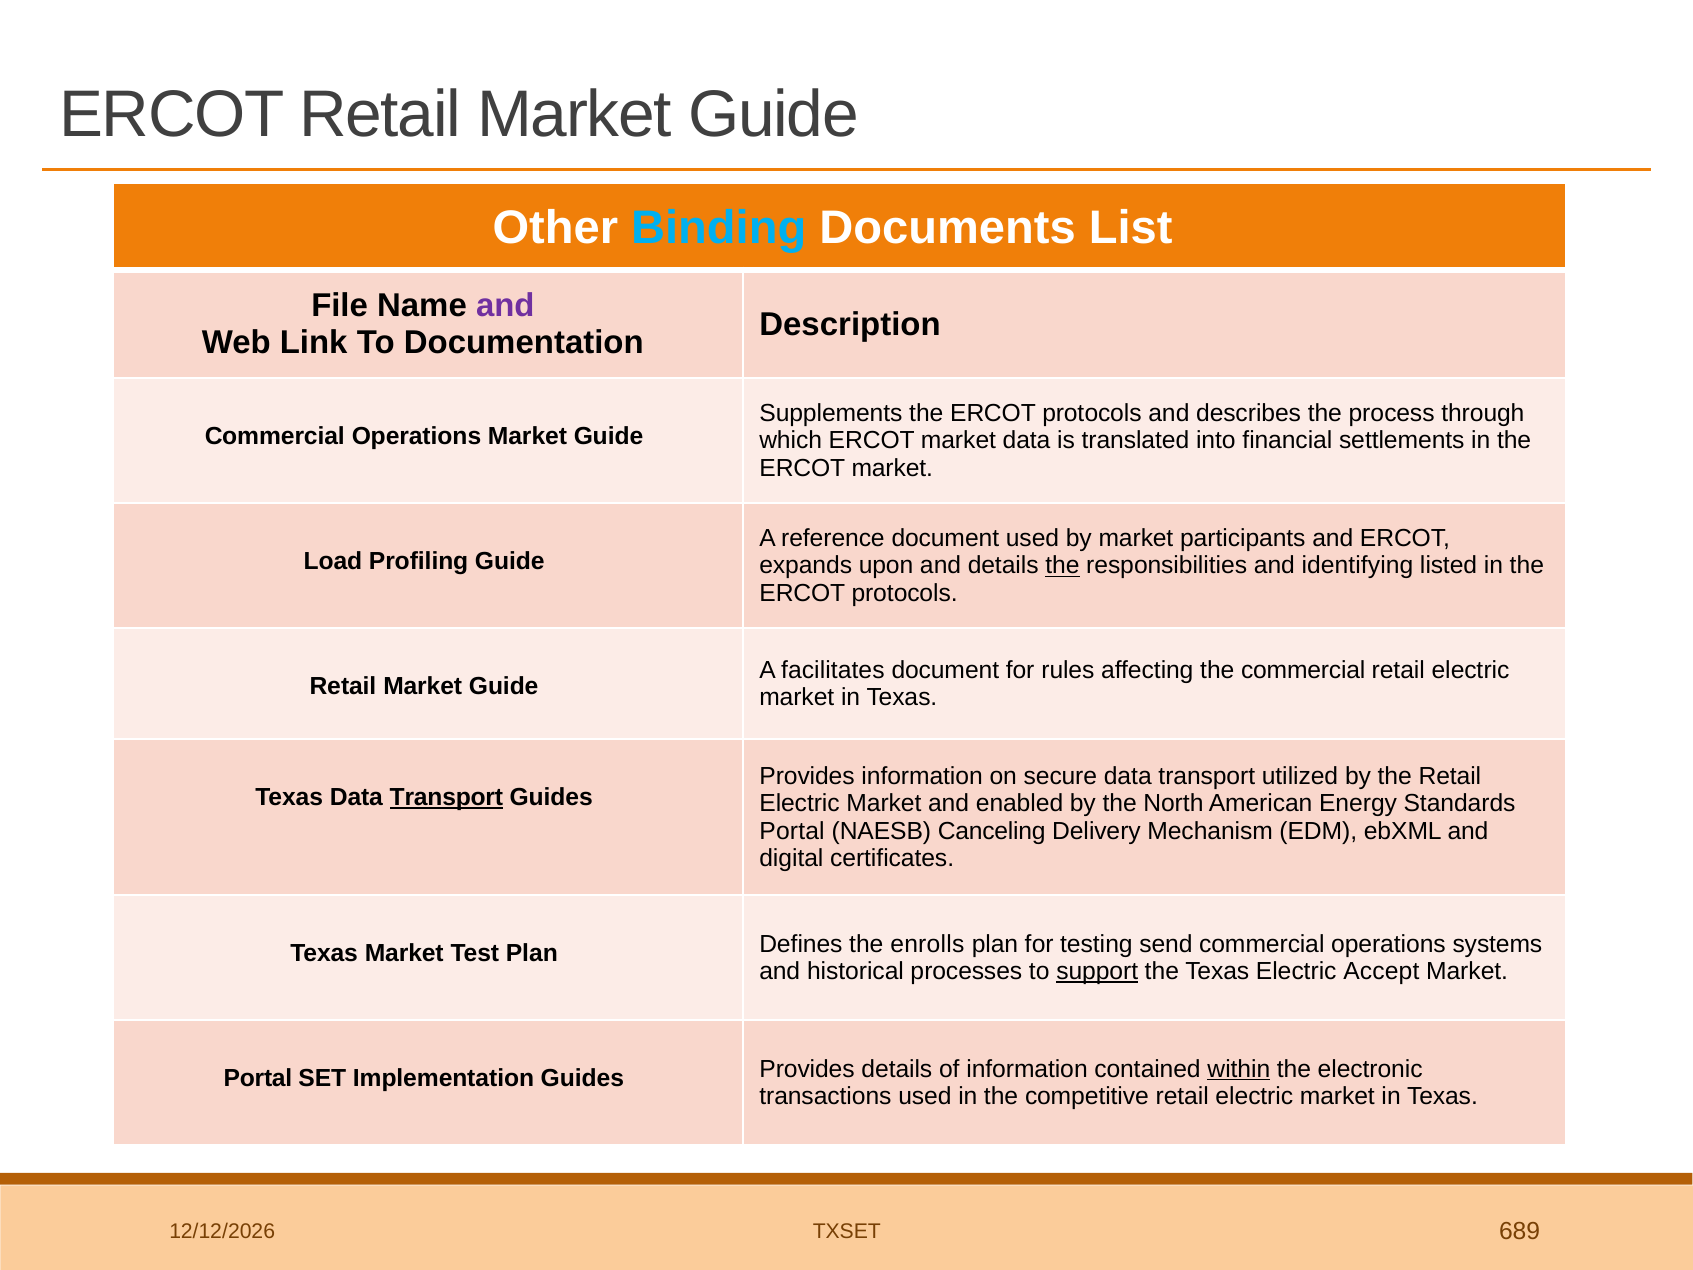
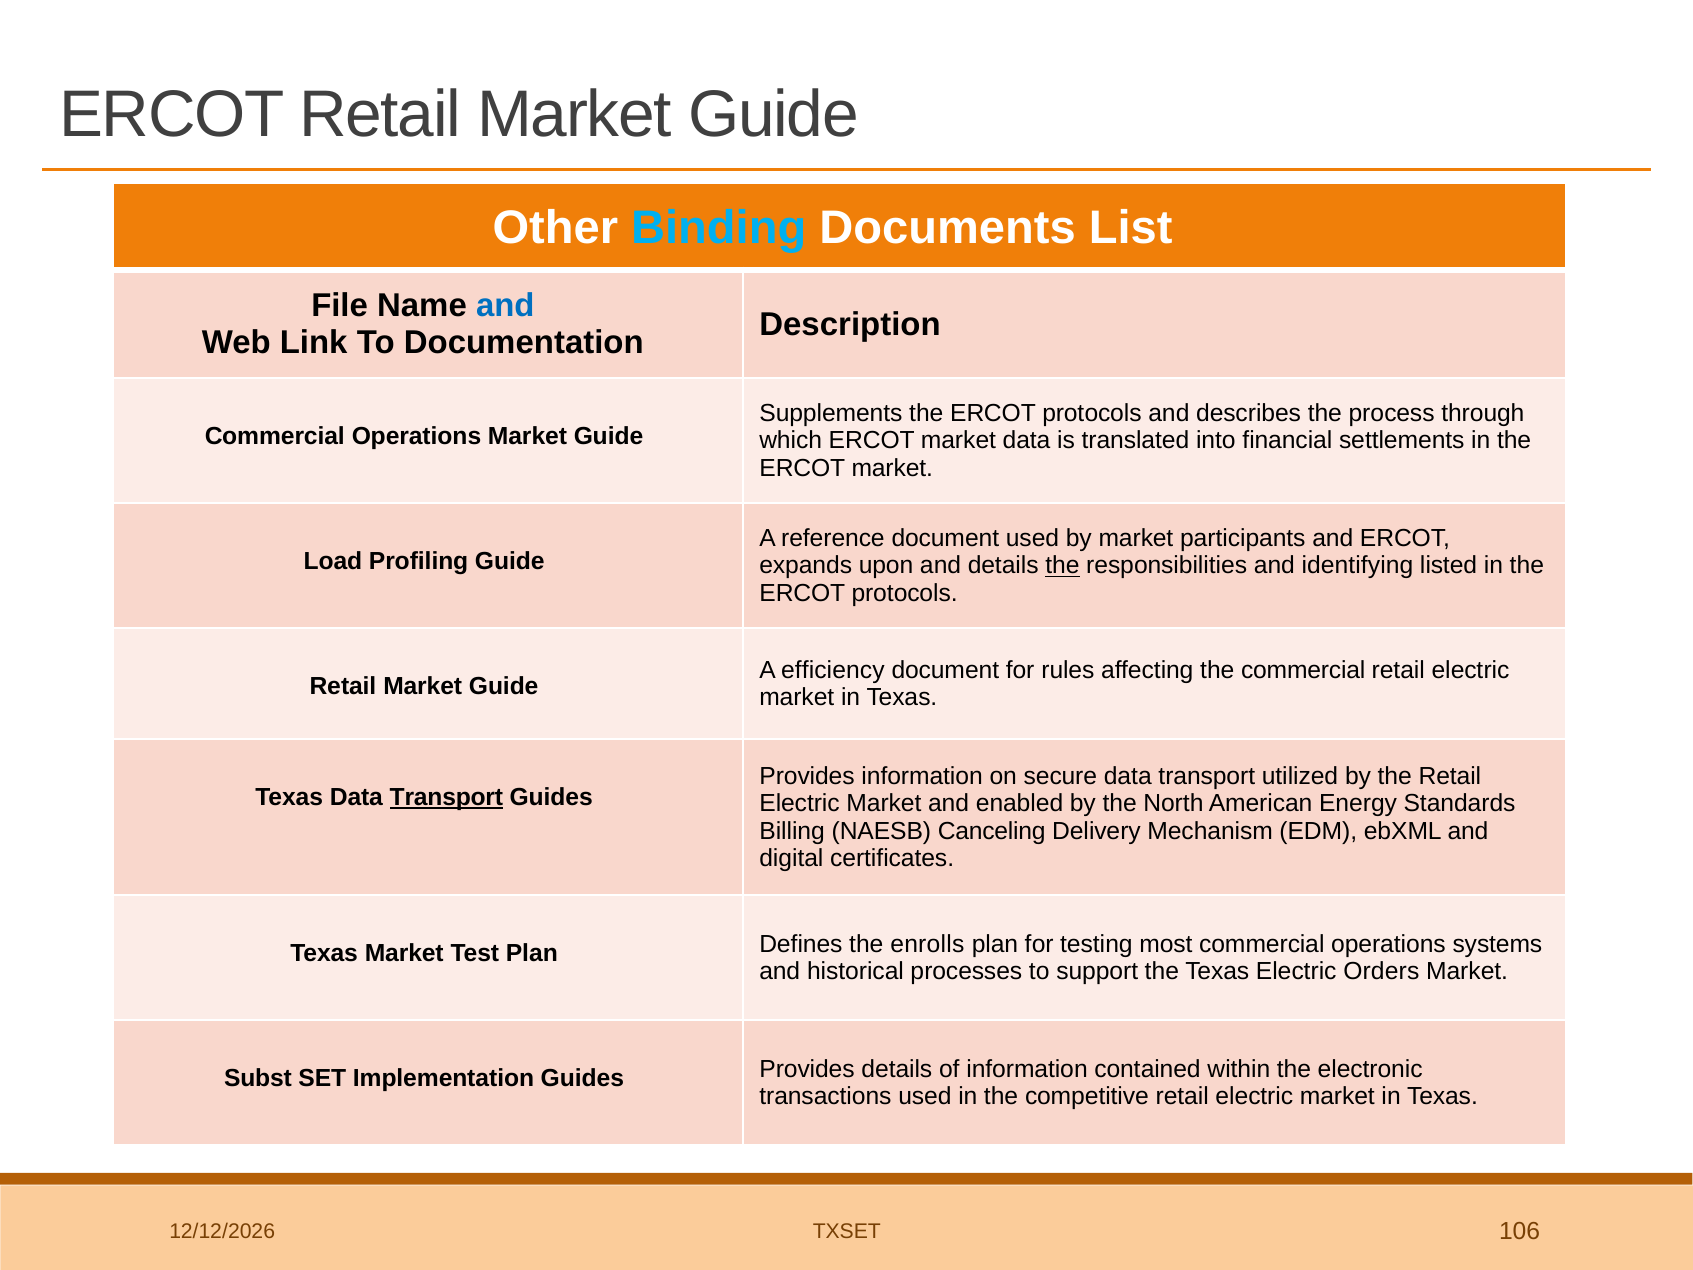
and at (505, 306) colour: purple -> blue
facilitates: facilitates -> efficiency
Portal at (792, 831): Portal -> Billing
send: send -> most
support underline: present -> none
Accept: Accept -> Orders
Portal at (258, 1078): Portal -> Subst
within underline: present -> none
689: 689 -> 106
